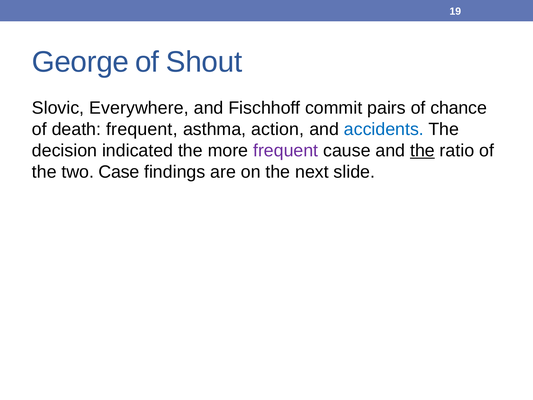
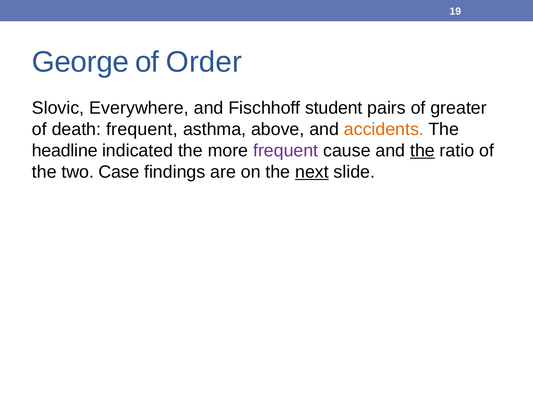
Shout: Shout -> Order
commit: commit -> student
chance: chance -> greater
action: action -> above
accidents colour: blue -> orange
decision: decision -> headline
next underline: none -> present
